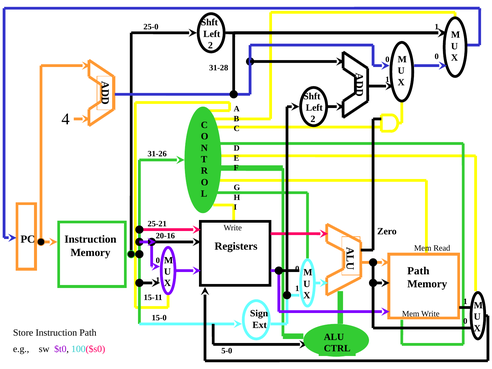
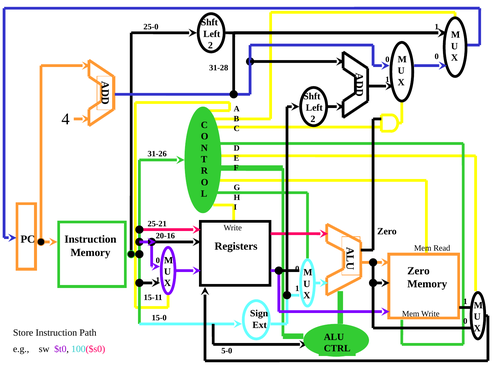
Path at (418, 271): Path -> Zero
